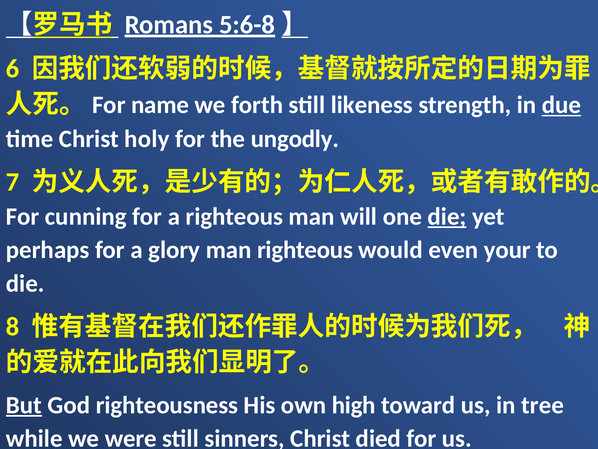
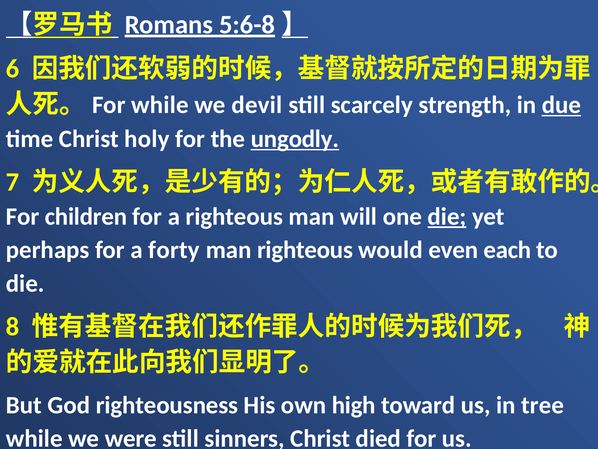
name at (160, 105): name -> while
forth: forth -> devil
likeness: likeness -> scarcely
ungodly underline: none -> present
cunning: cunning -> children
glory: glory -> forty
your: your -> each
But underline: present -> none
